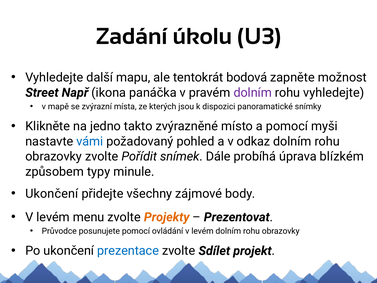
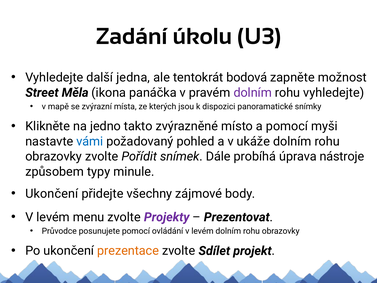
mapu: mapu -> jedna
Např: Např -> Měla
odkaz: odkaz -> ukáže
blízkém: blízkém -> nástroje
Projekty colour: orange -> purple
prezentace colour: blue -> orange
